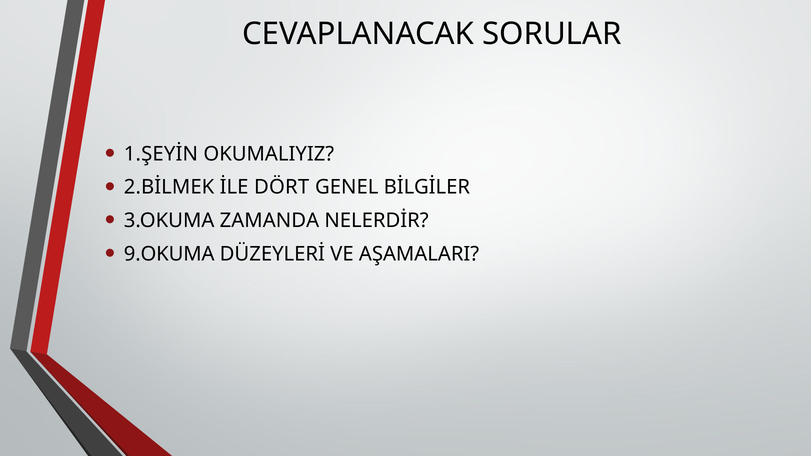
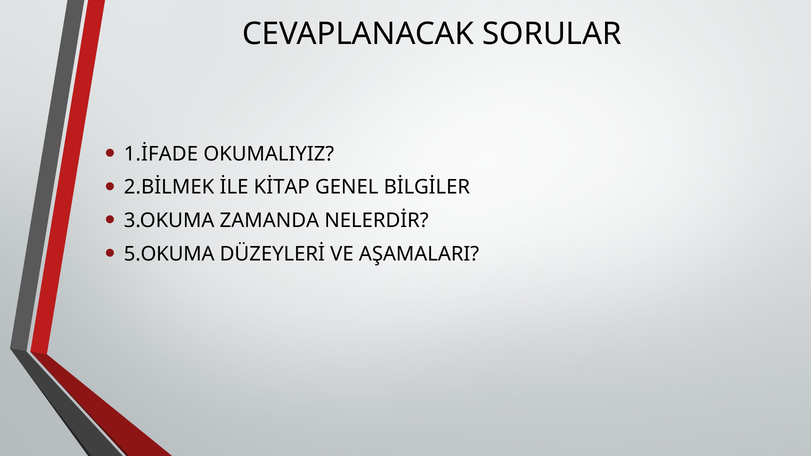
1.ŞEYİN: 1.ŞEYİN -> 1.İFADE
DÖRT: DÖRT -> KİTAP
9.OKUMA: 9.OKUMA -> 5.OKUMA
